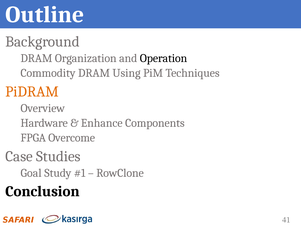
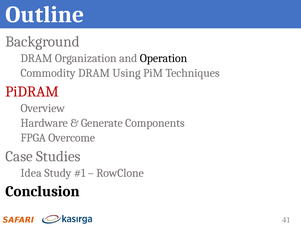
PiDRAM colour: orange -> red
Enhance: Enhance -> Generate
Goal: Goal -> Idea
